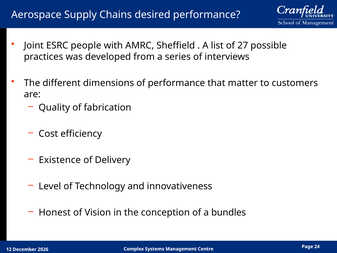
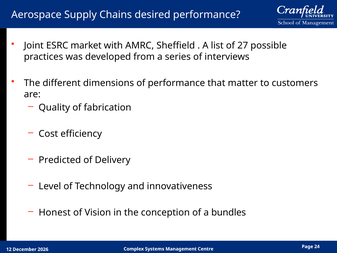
people: people -> market
Existence: Existence -> Predicted
